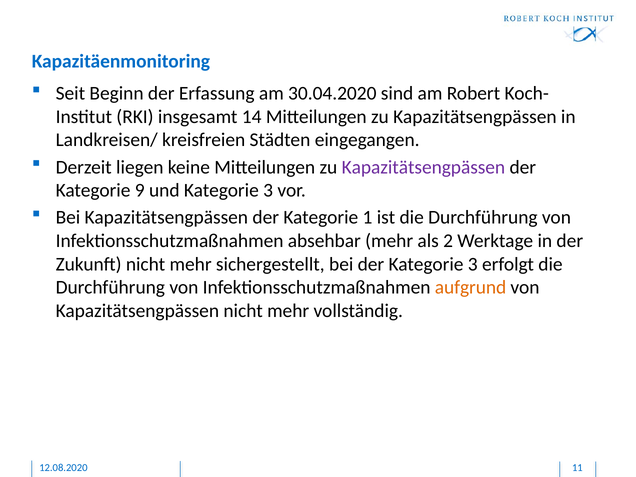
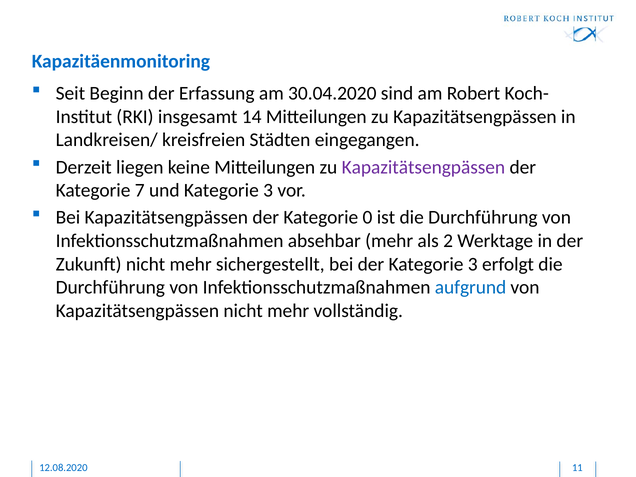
9: 9 -> 7
1: 1 -> 0
aufgrund colour: orange -> blue
